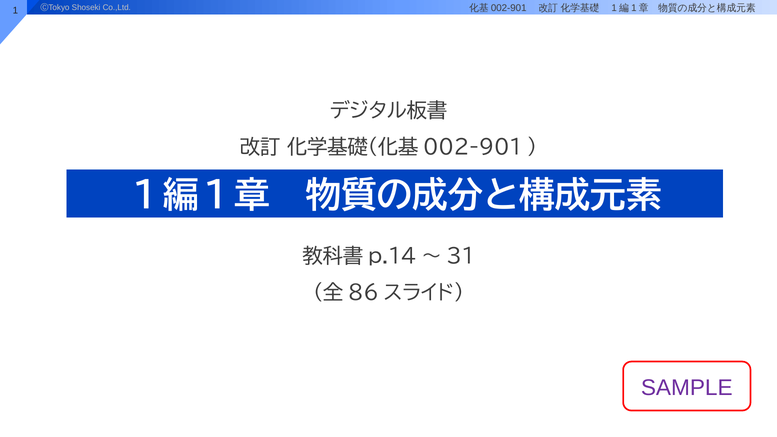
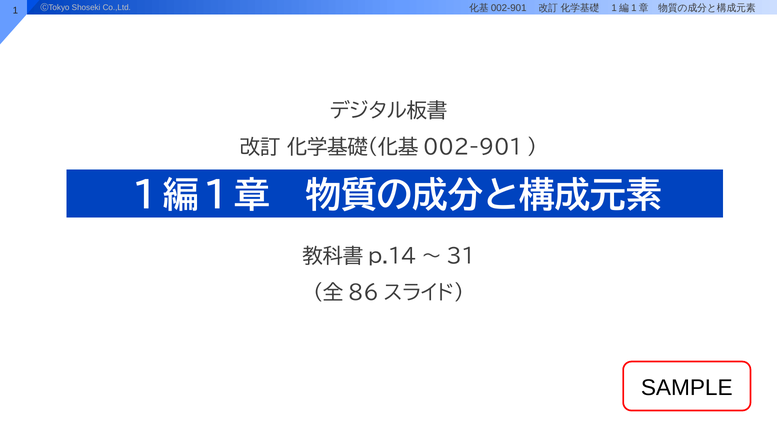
SAMPLE colour: purple -> black
